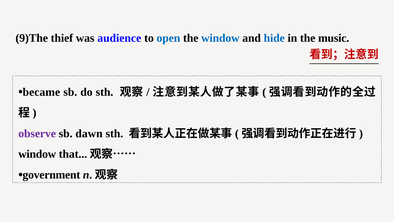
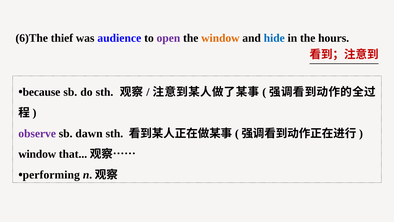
9)The: 9)The -> 6)The
open colour: blue -> purple
window at (220, 38) colour: blue -> orange
music: music -> hours
became: became -> because
government: government -> performing
